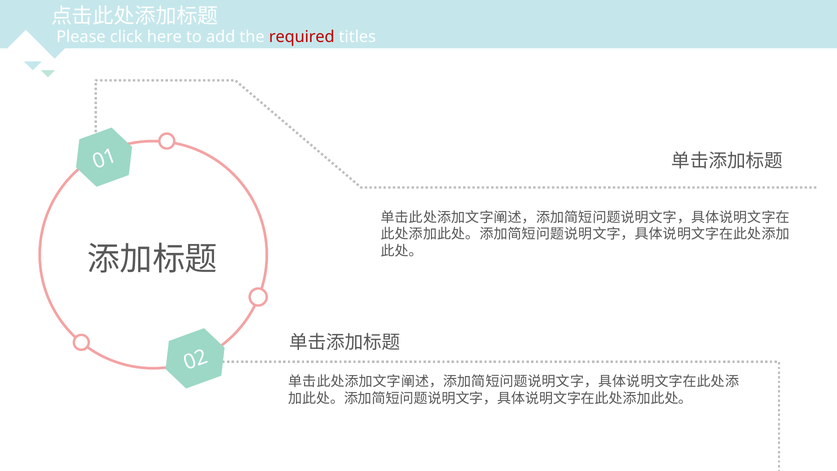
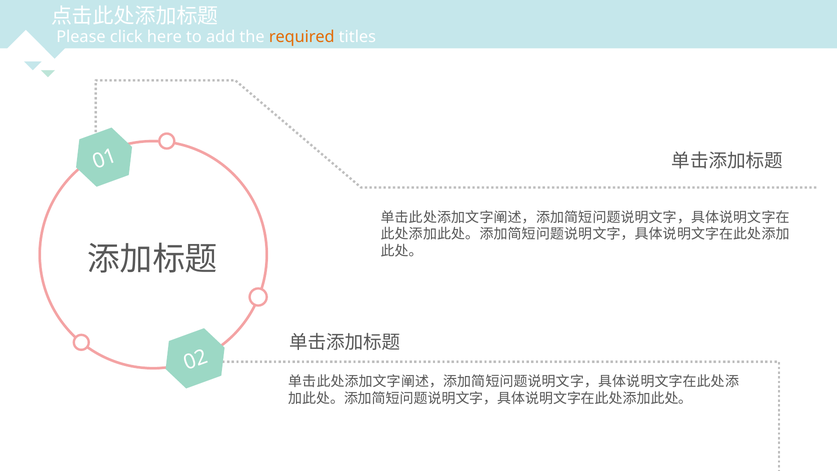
required colour: red -> orange
